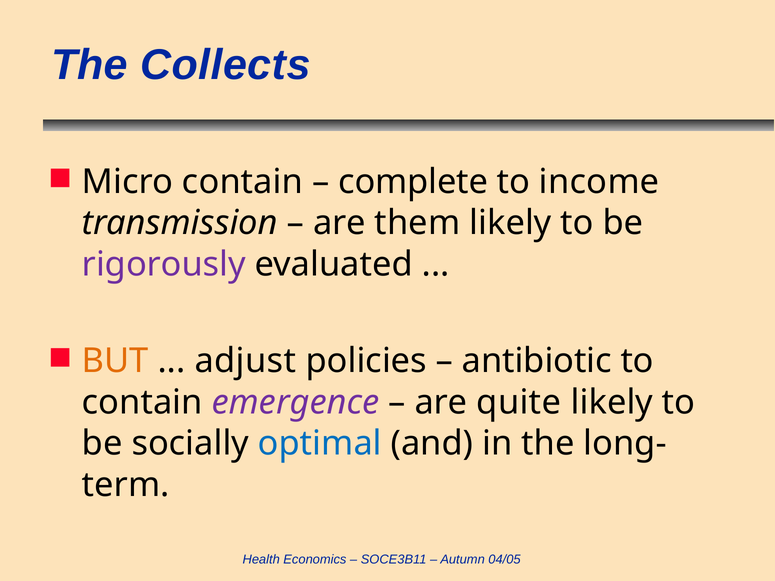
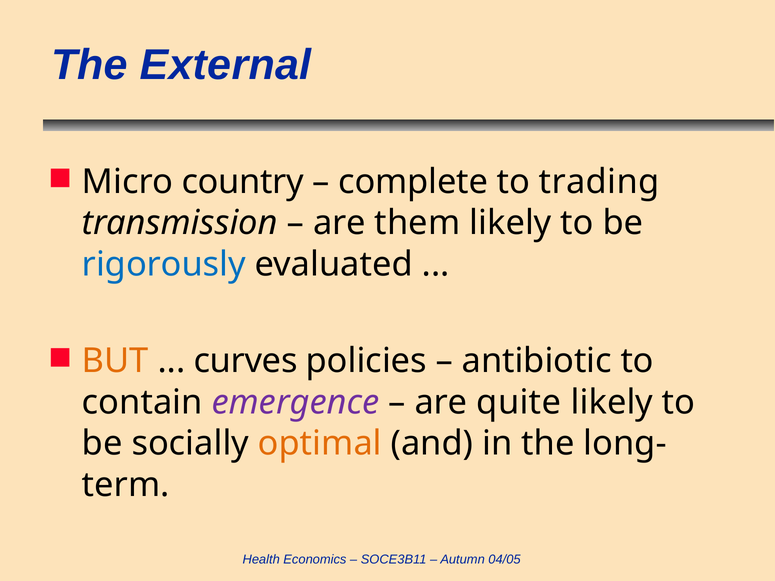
Collects: Collects -> External
Micro contain: contain -> country
income: income -> trading
rigorously colour: purple -> blue
adjust: adjust -> curves
optimal colour: blue -> orange
